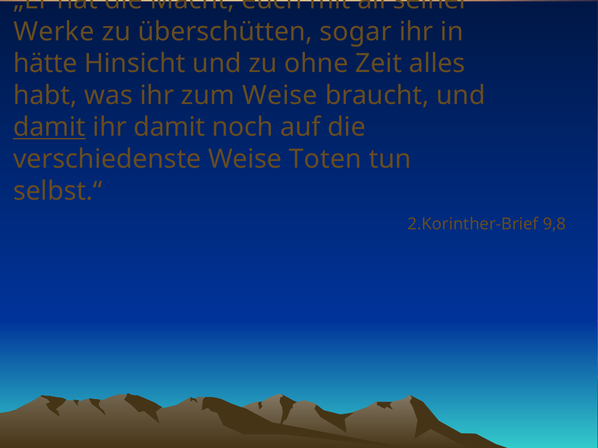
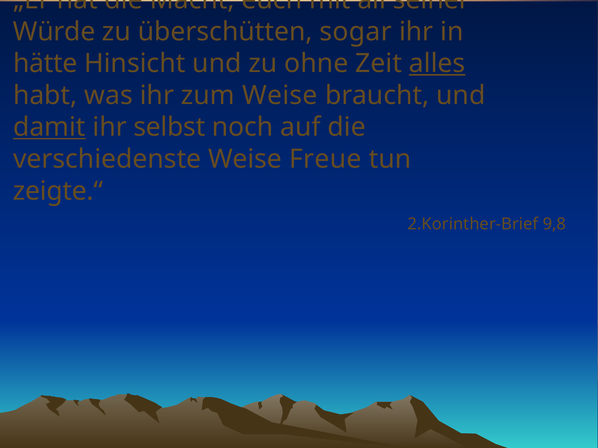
Werke: Werke -> Würde
alles underline: none -> present
ihr damit: damit -> selbst
Toten: Toten -> Freue
selbst.“: selbst.“ -> zeigte.“
